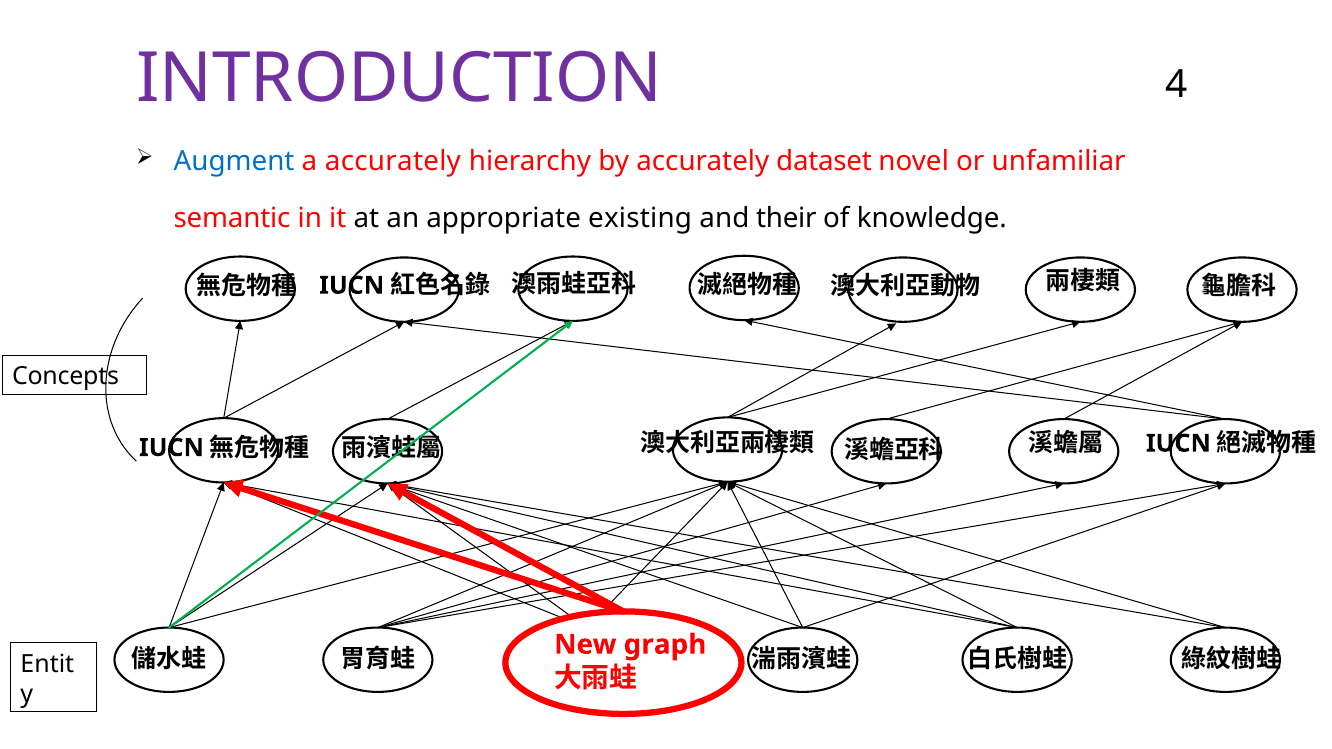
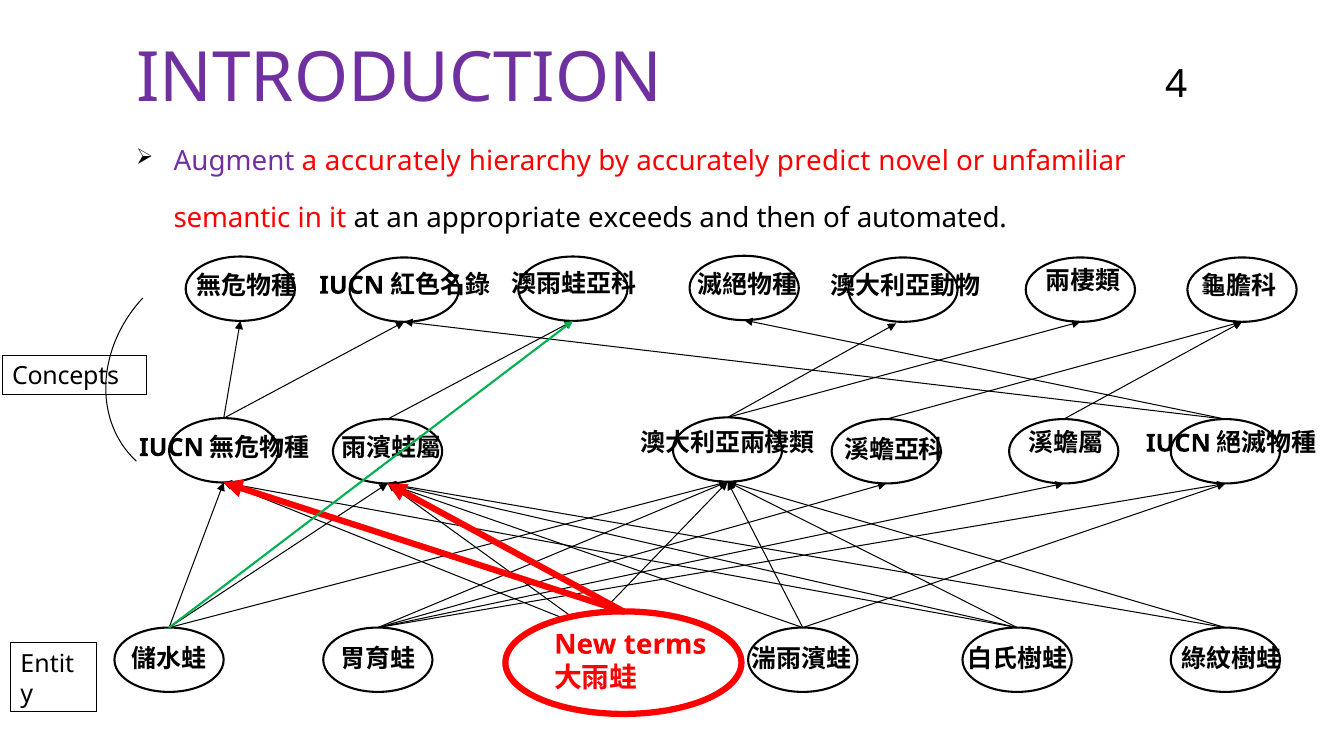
Augment colour: blue -> purple
dataset: dataset -> predict
existing: existing -> exceeds
their: their -> then
knowledge: knowledge -> automated
graph: graph -> terms
